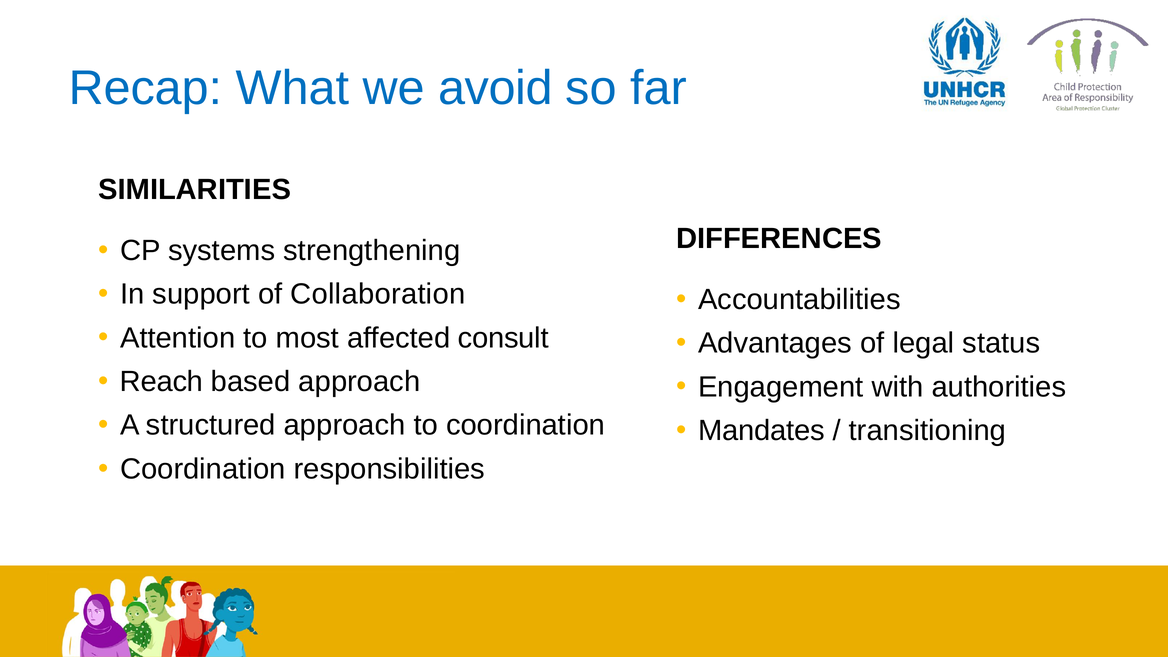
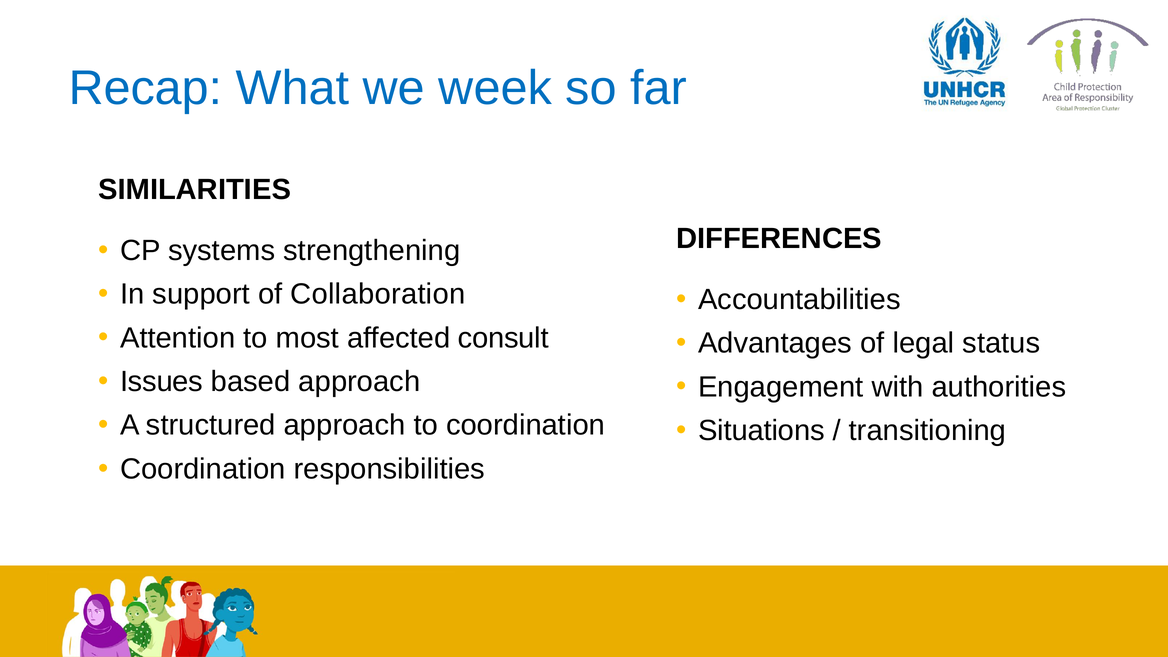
avoid: avoid -> week
Reach: Reach -> Issues
Mandates: Mandates -> Situations
